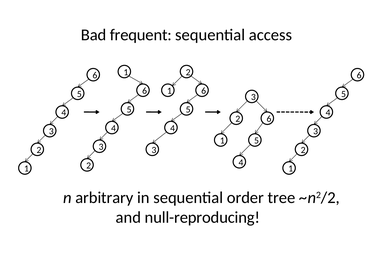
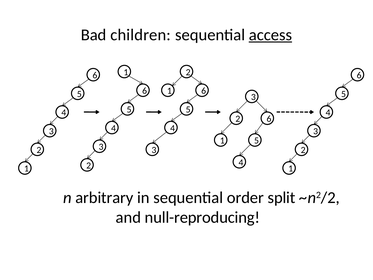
frequent: frequent -> children
access underline: none -> present
tree: tree -> split
